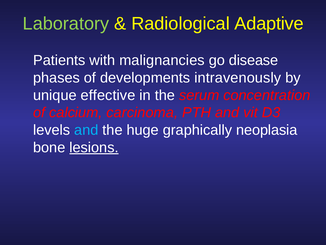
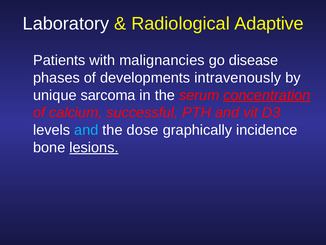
Laboratory colour: light green -> white
effective: effective -> sarcoma
concentration underline: none -> present
carcinoma: carcinoma -> successful
huge: huge -> dose
neoplasia: neoplasia -> incidence
